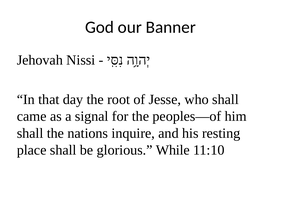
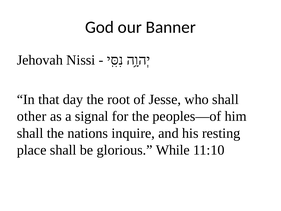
came: came -> other
